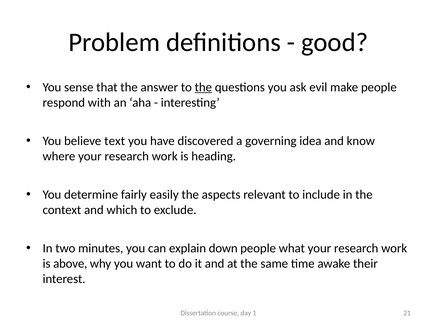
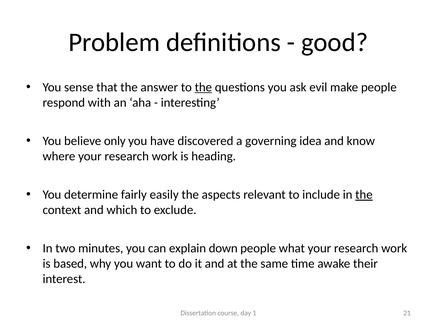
text: text -> only
the at (364, 195) underline: none -> present
above: above -> based
